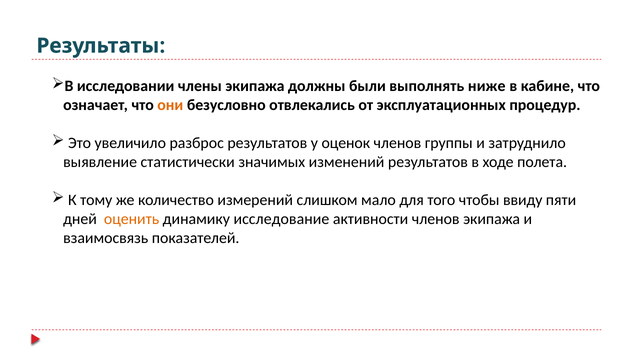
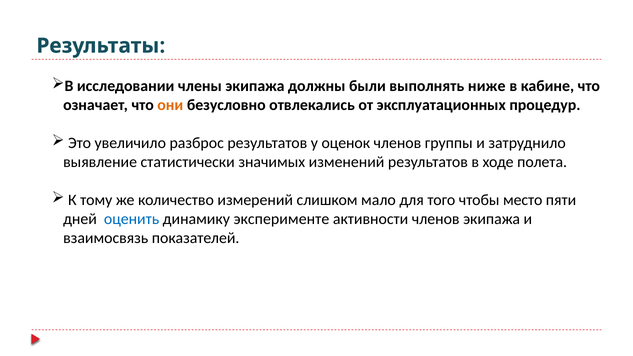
ввиду: ввиду -> место
оценить colour: orange -> blue
исследование: исследование -> эксперименте
